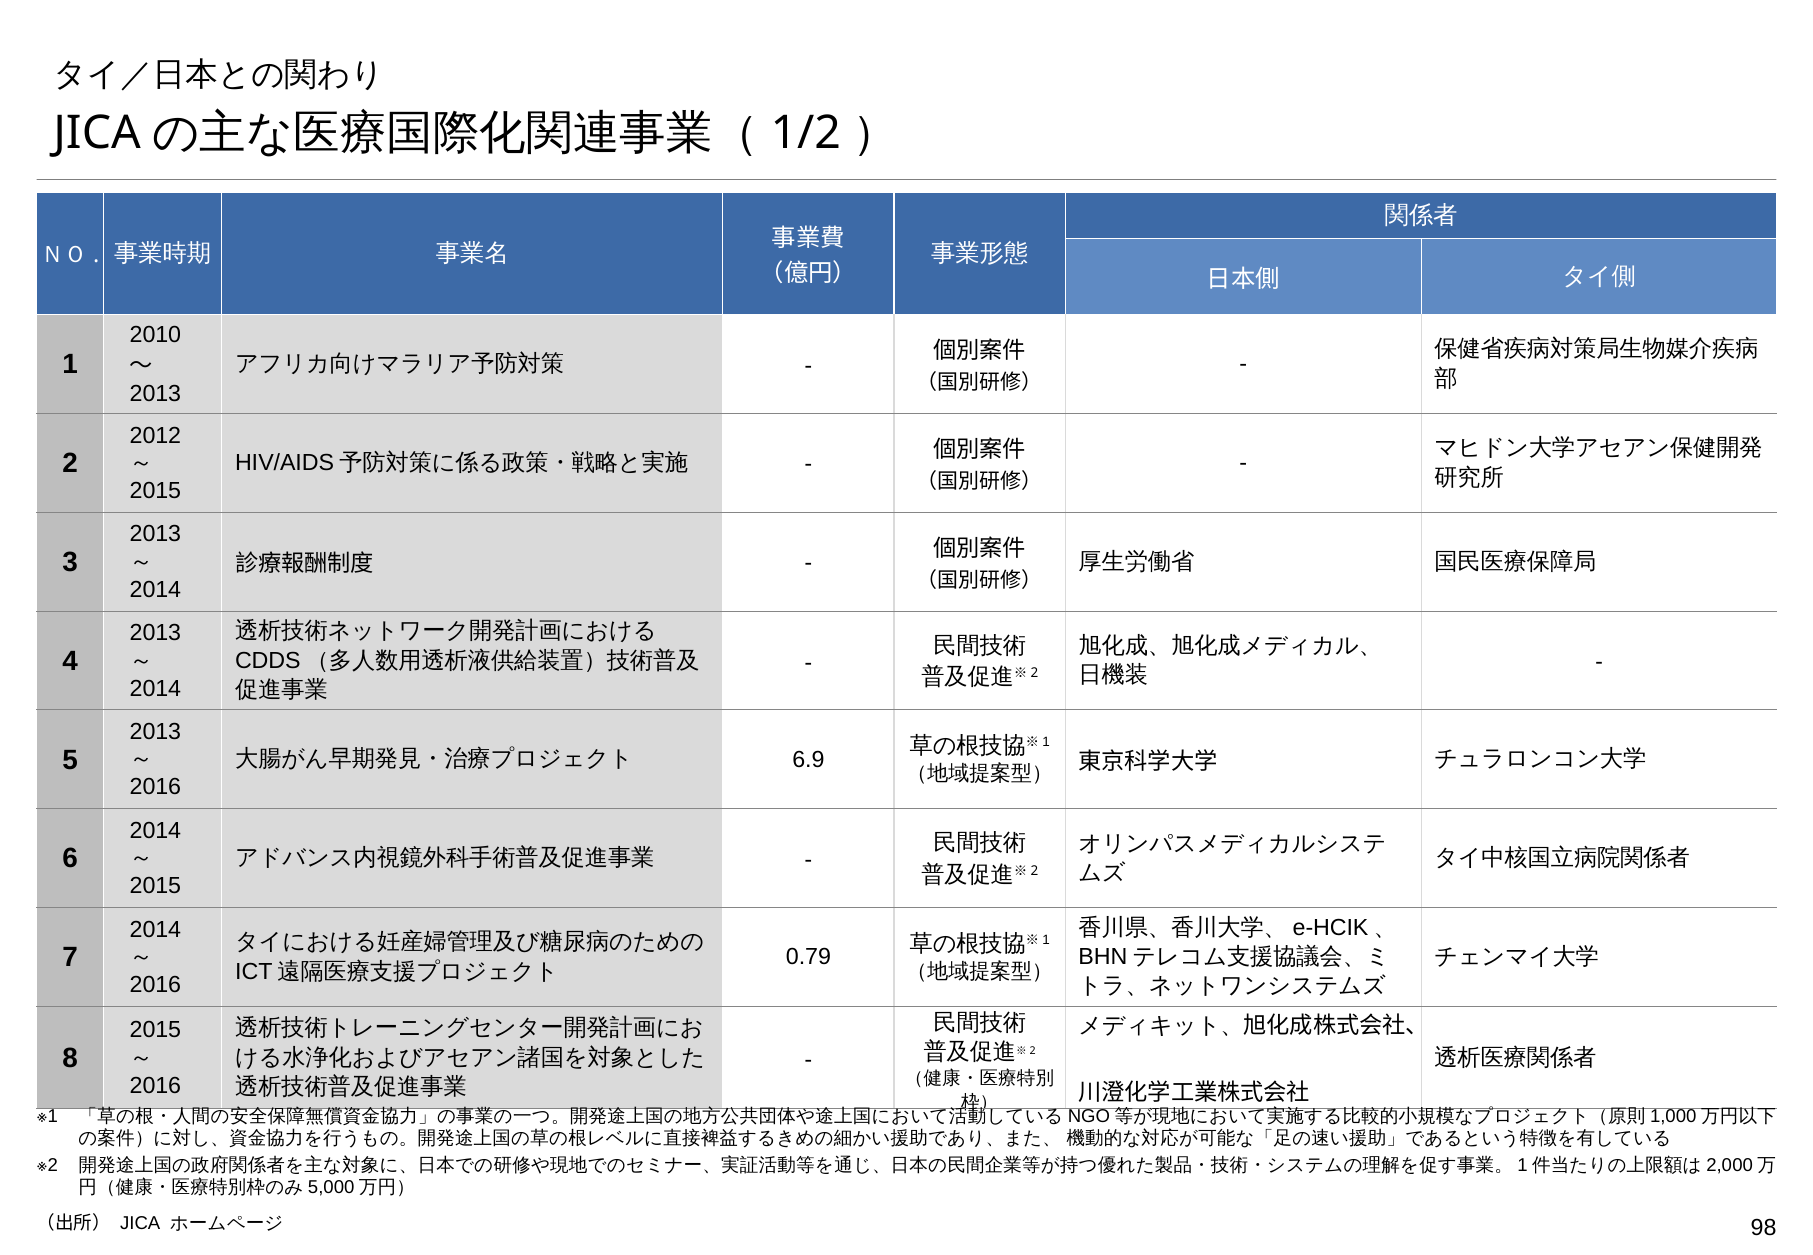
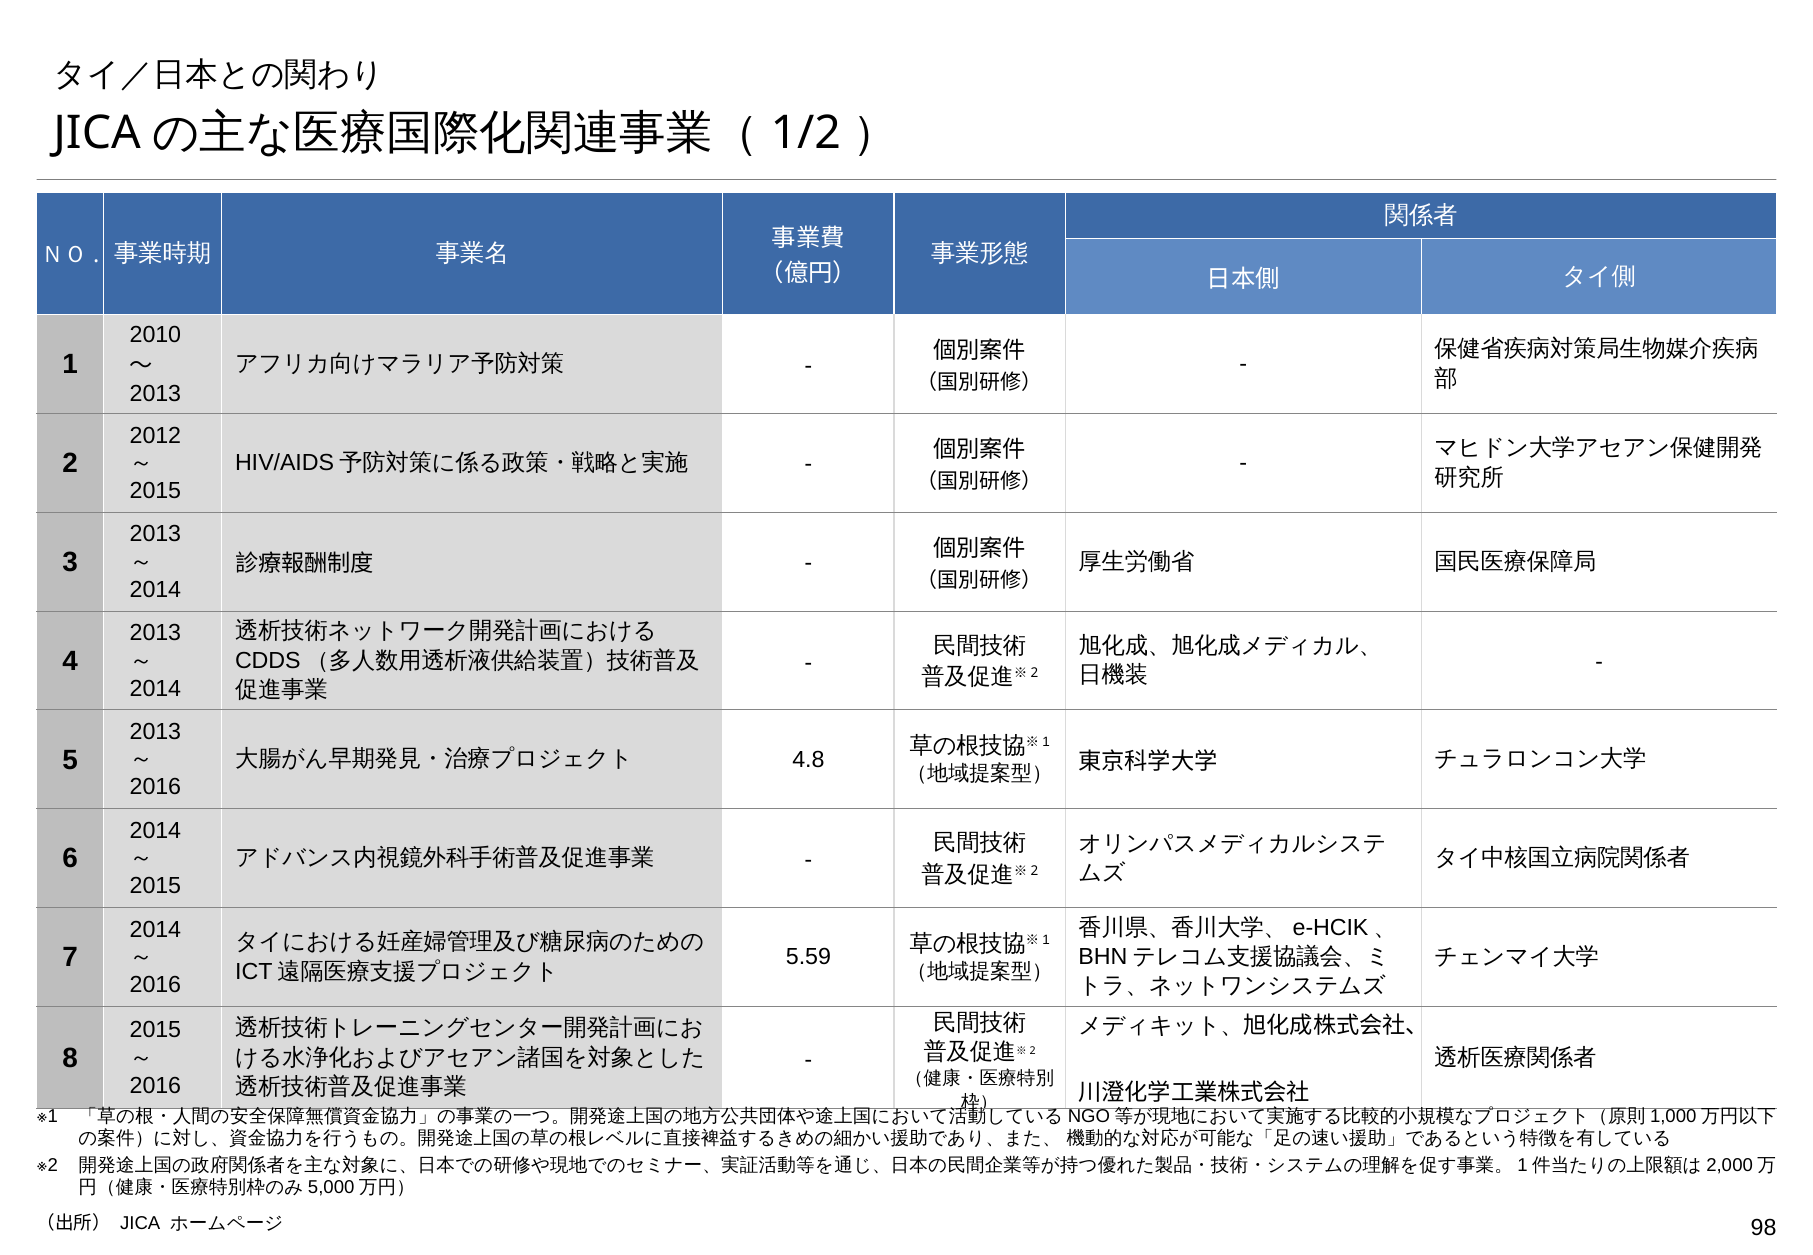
6.9: 6.9 -> 4.8
0.79: 0.79 -> 5.59
